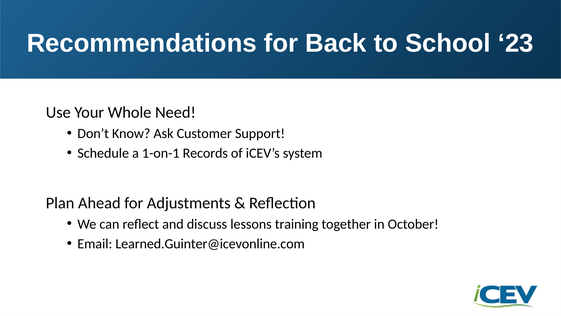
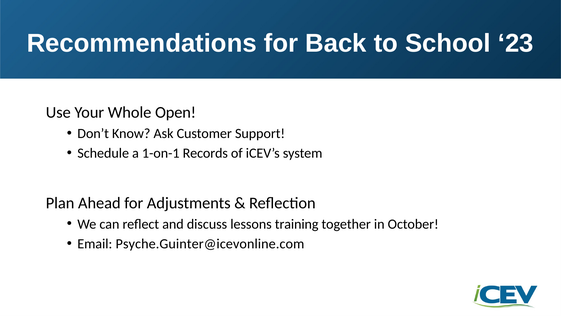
Need: Need -> Open
Learned.Guinter@icevonline.com: Learned.Guinter@icevonline.com -> Psyche.Guinter@icevonline.com
